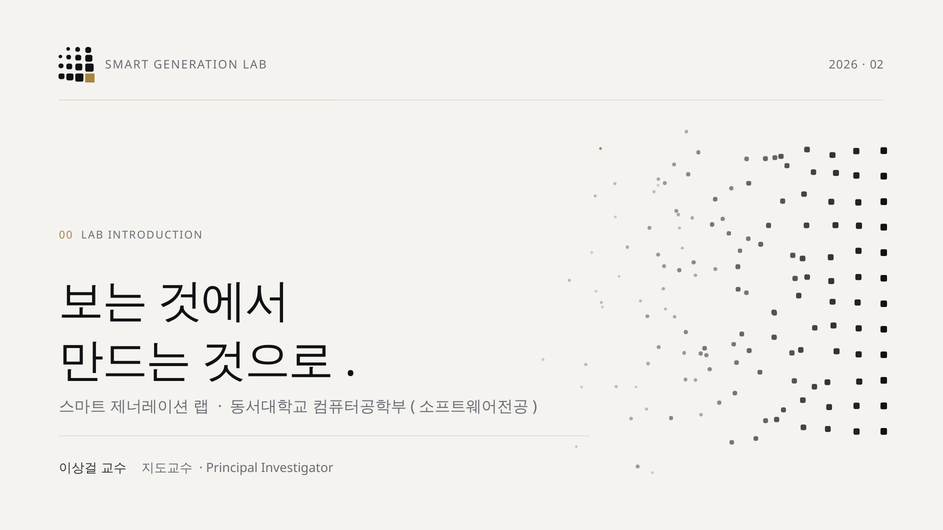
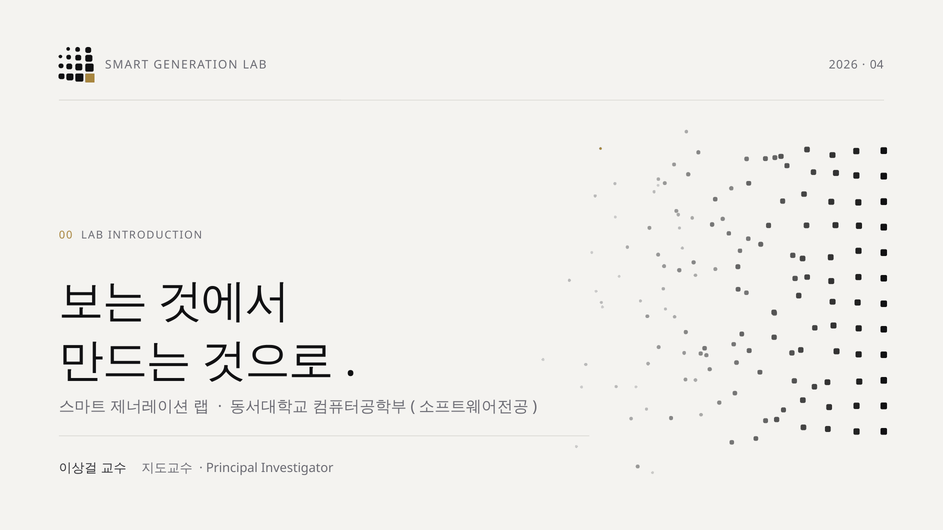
02: 02 -> 04
